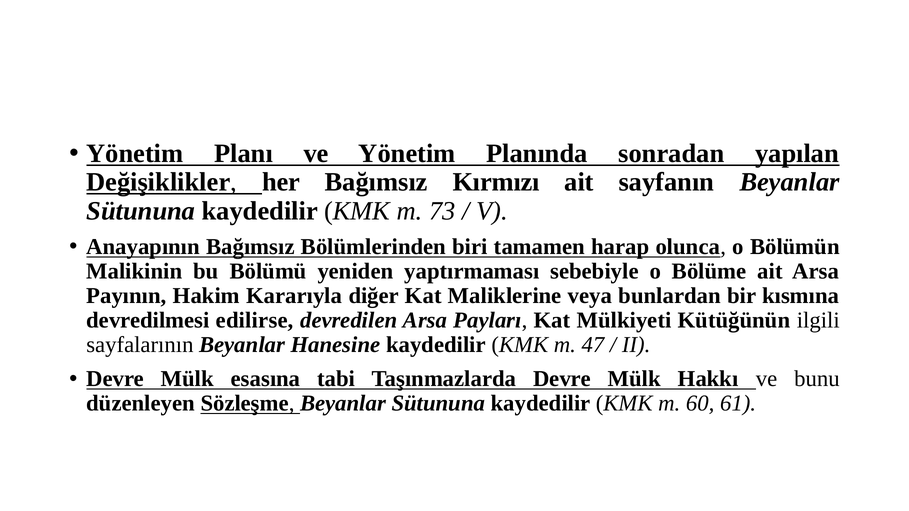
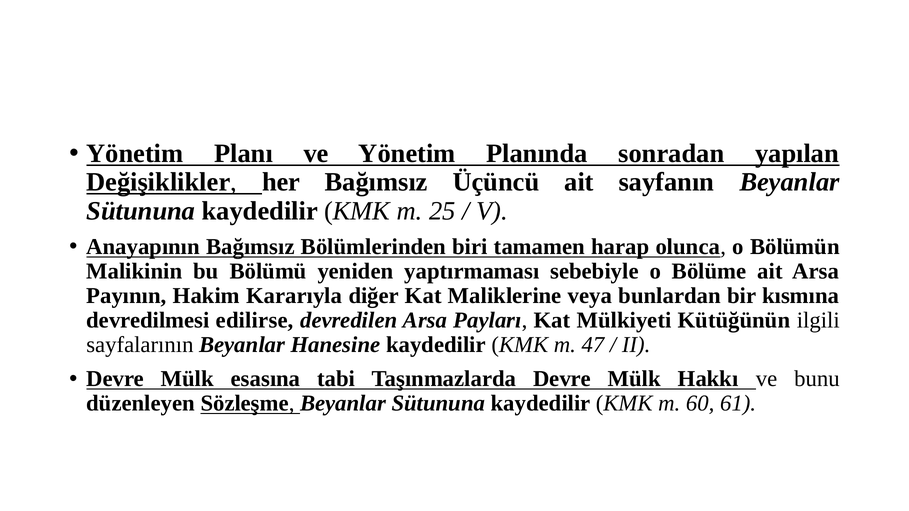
Kırmızı: Kırmızı -> Üçüncü
73: 73 -> 25
